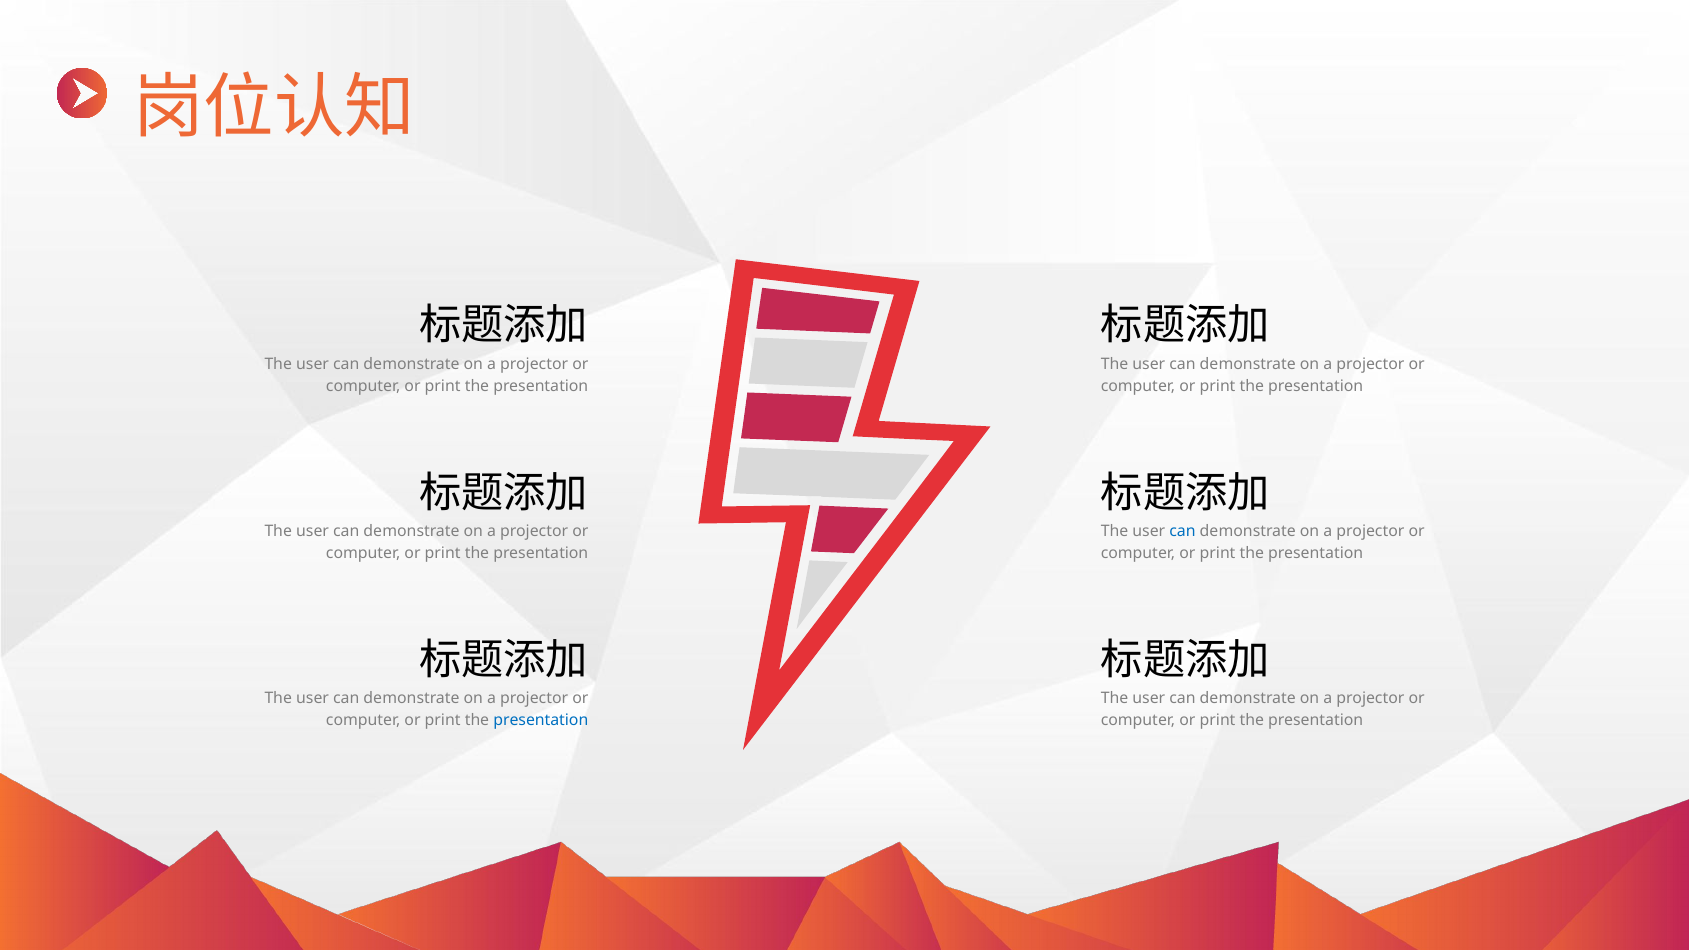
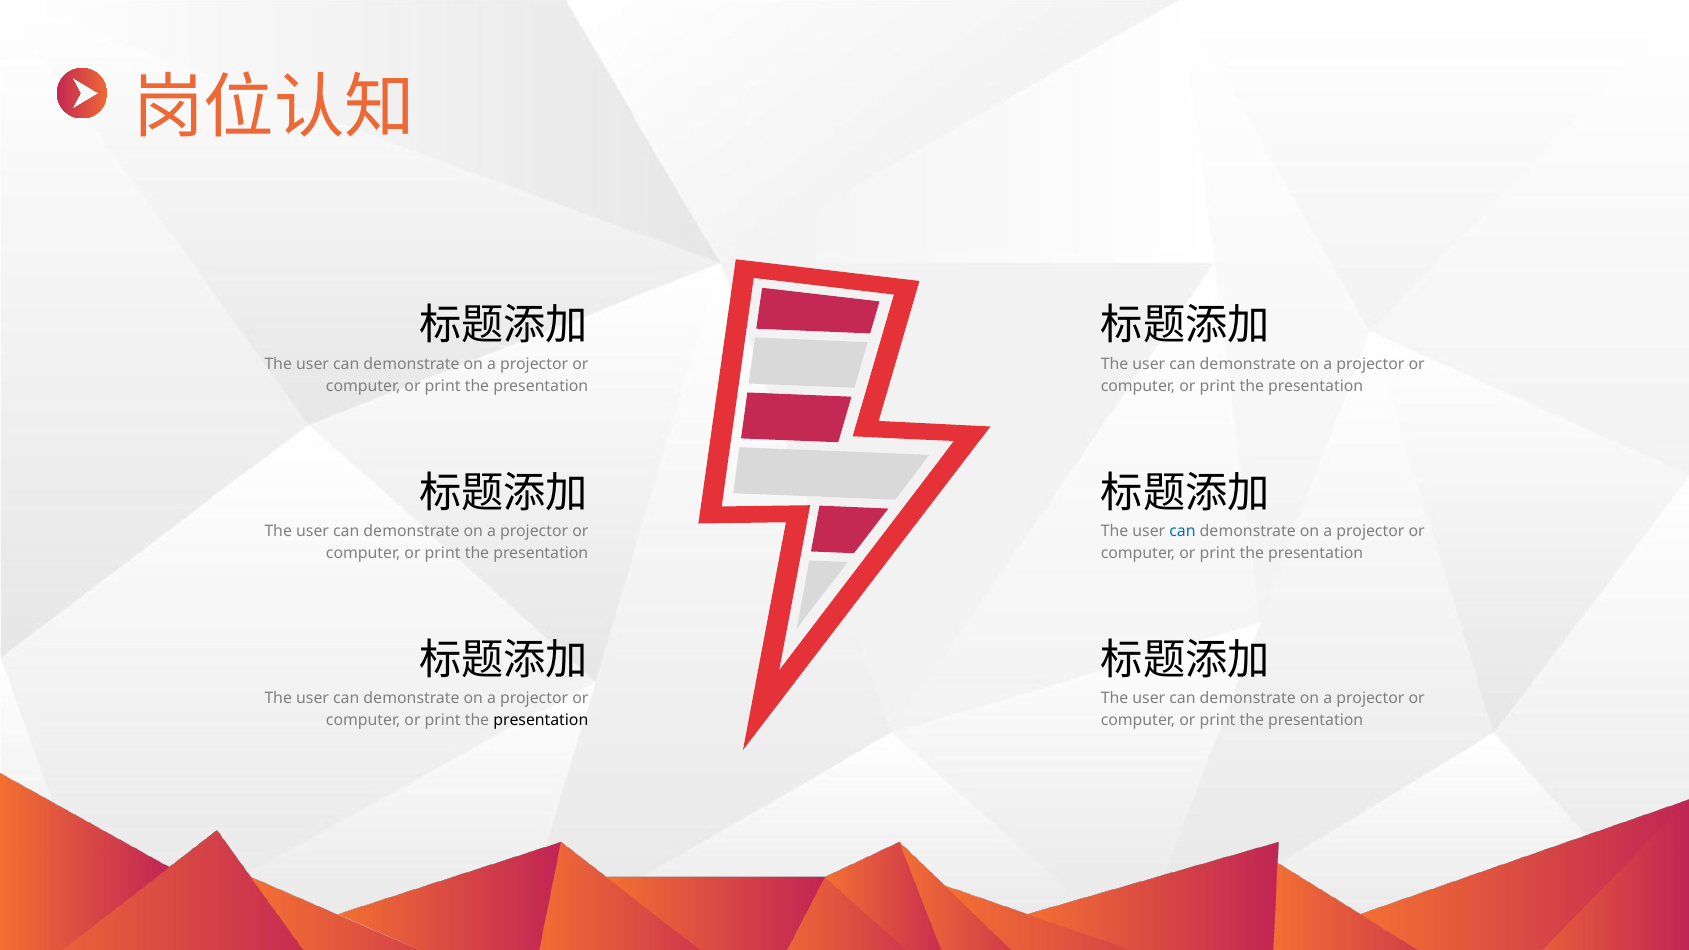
presentation at (541, 720) colour: blue -> black
